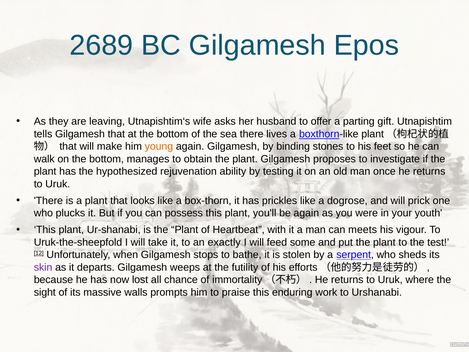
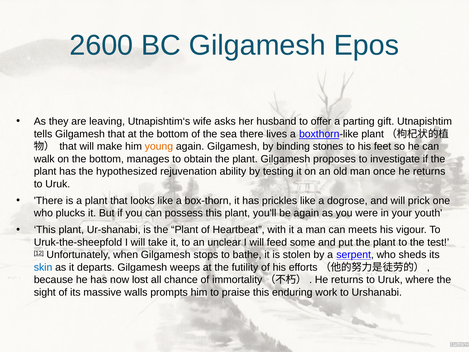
2689: 2689 -> 2600
exactly: exactly -> unclear
skin colour: purple -> blue
